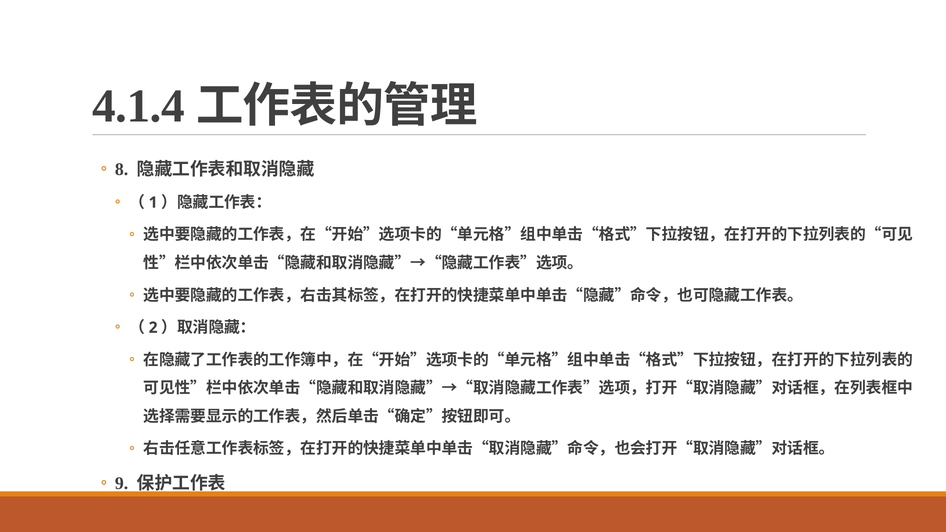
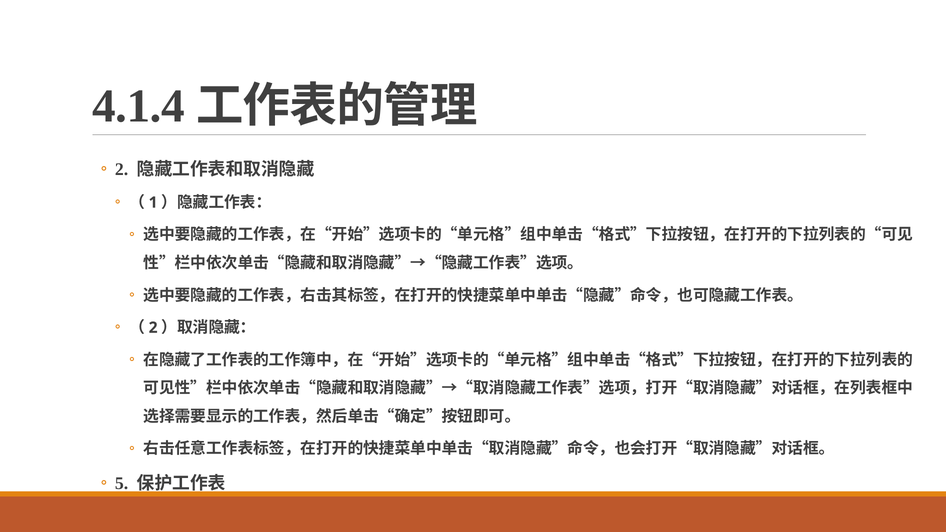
8 at (122, 169): 8 -> 2
9: 9 -> 5
